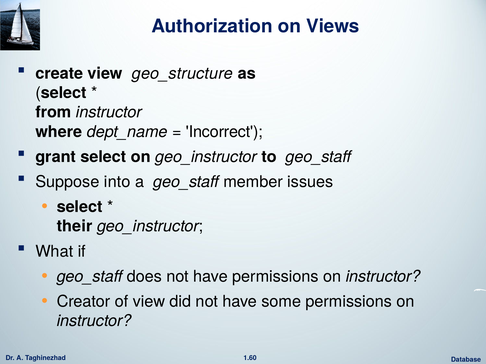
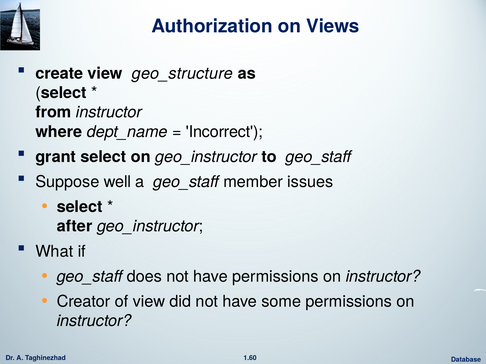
into: into -> well
their: their -> after
